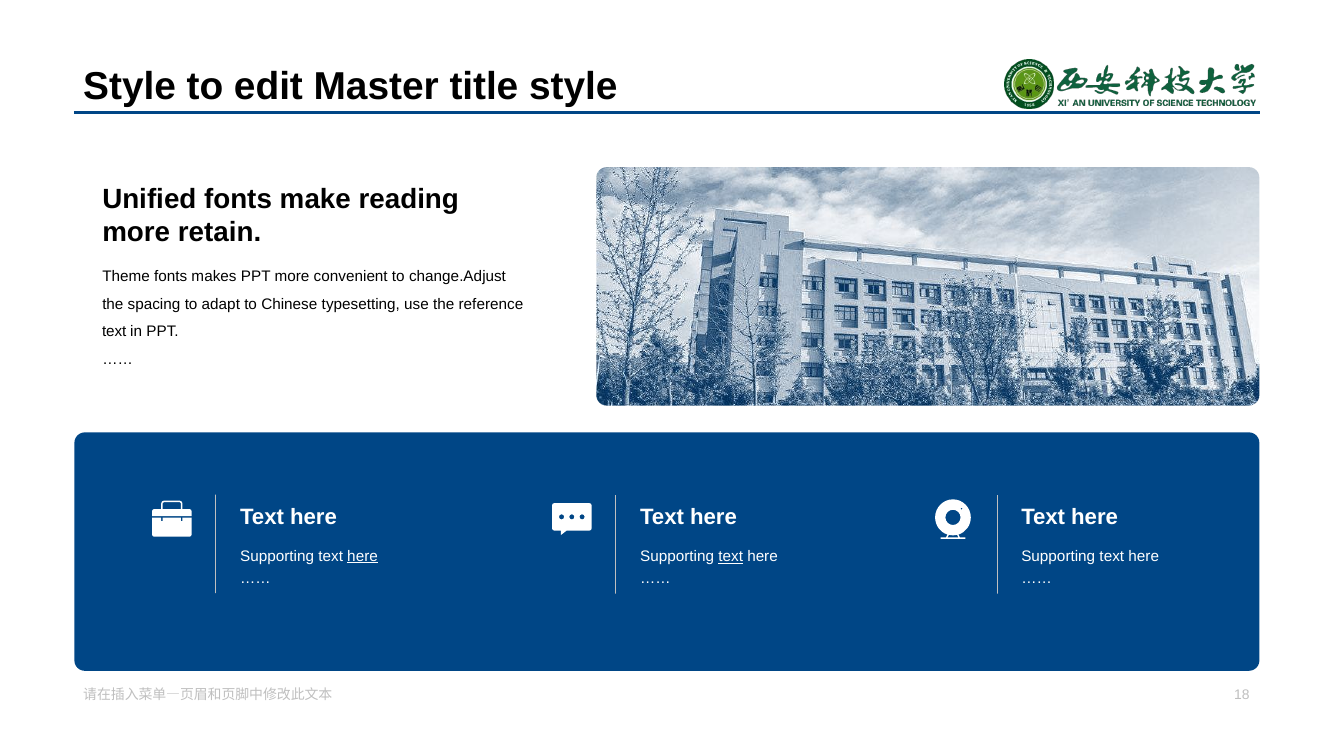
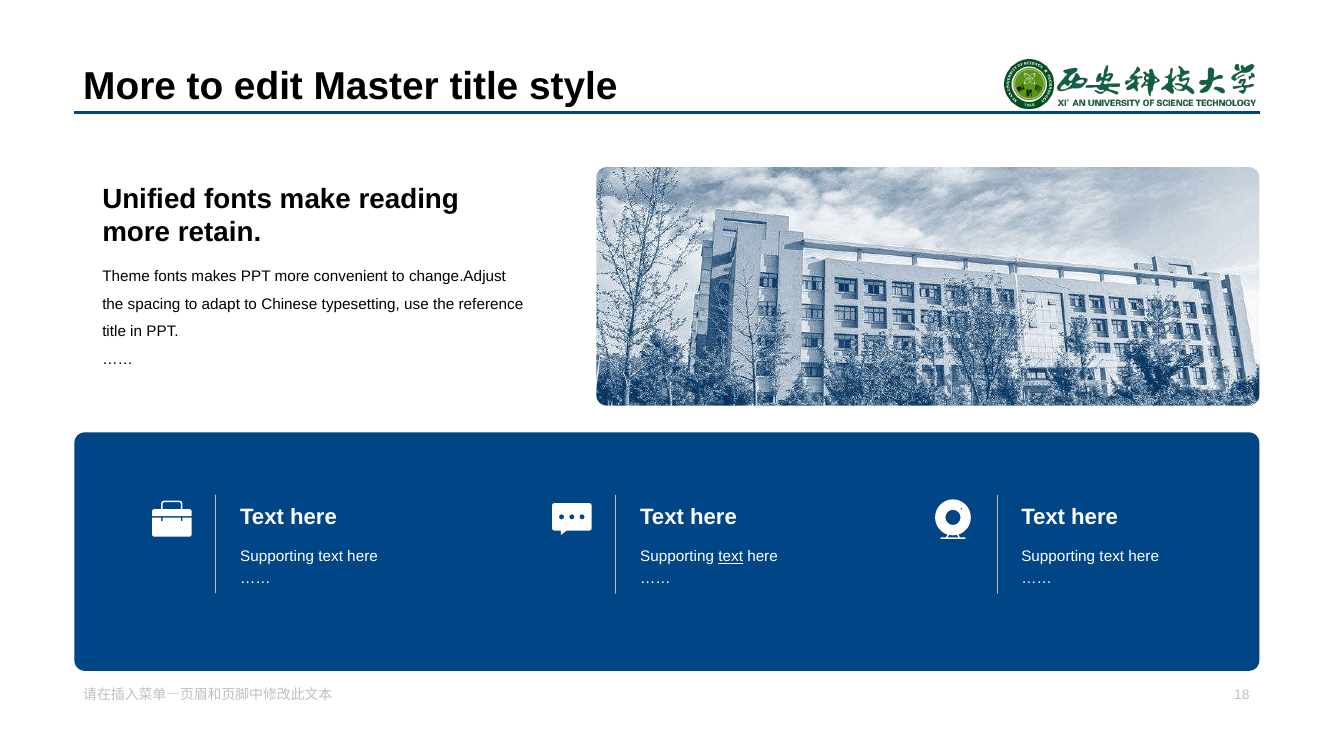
Style at (130, 86): Style -> More
text at (114, 332): text -> title
here at (363, 556) underline: present -> none
